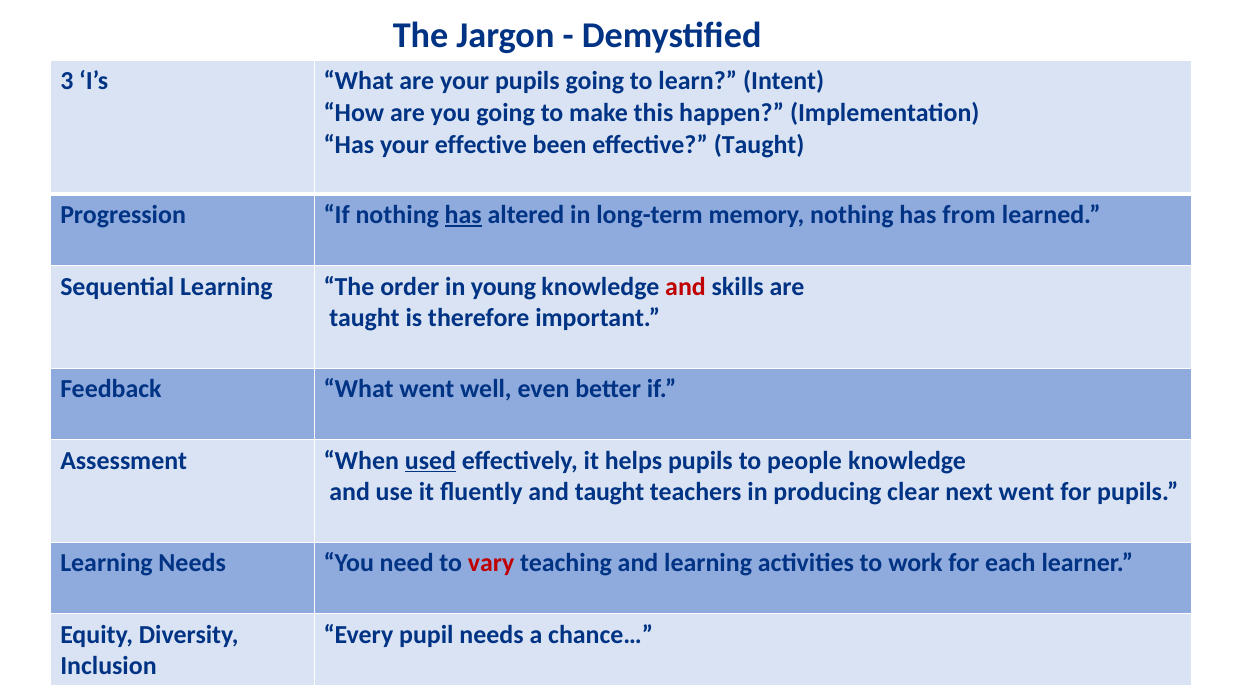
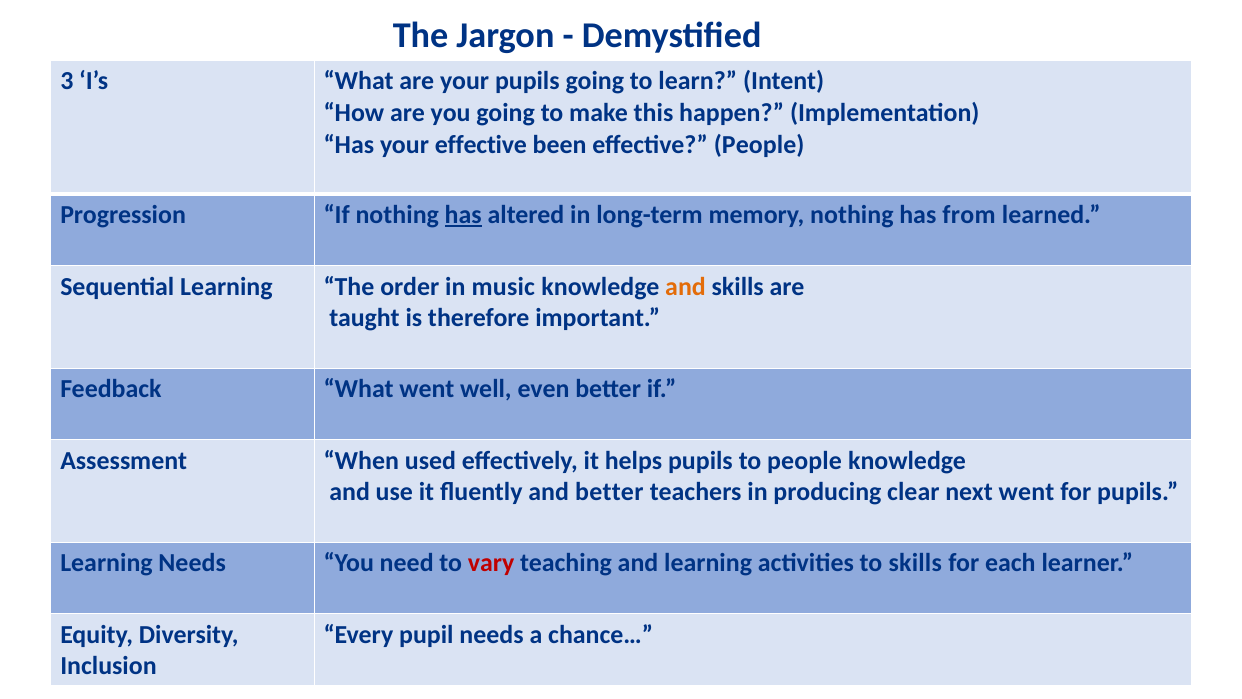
effective Taught: Taught -> People
young: young -> music
and at (686, 286) colour: red -> orange
used underline: present -> none
and taught: taught -> better
to work: work -> skills
